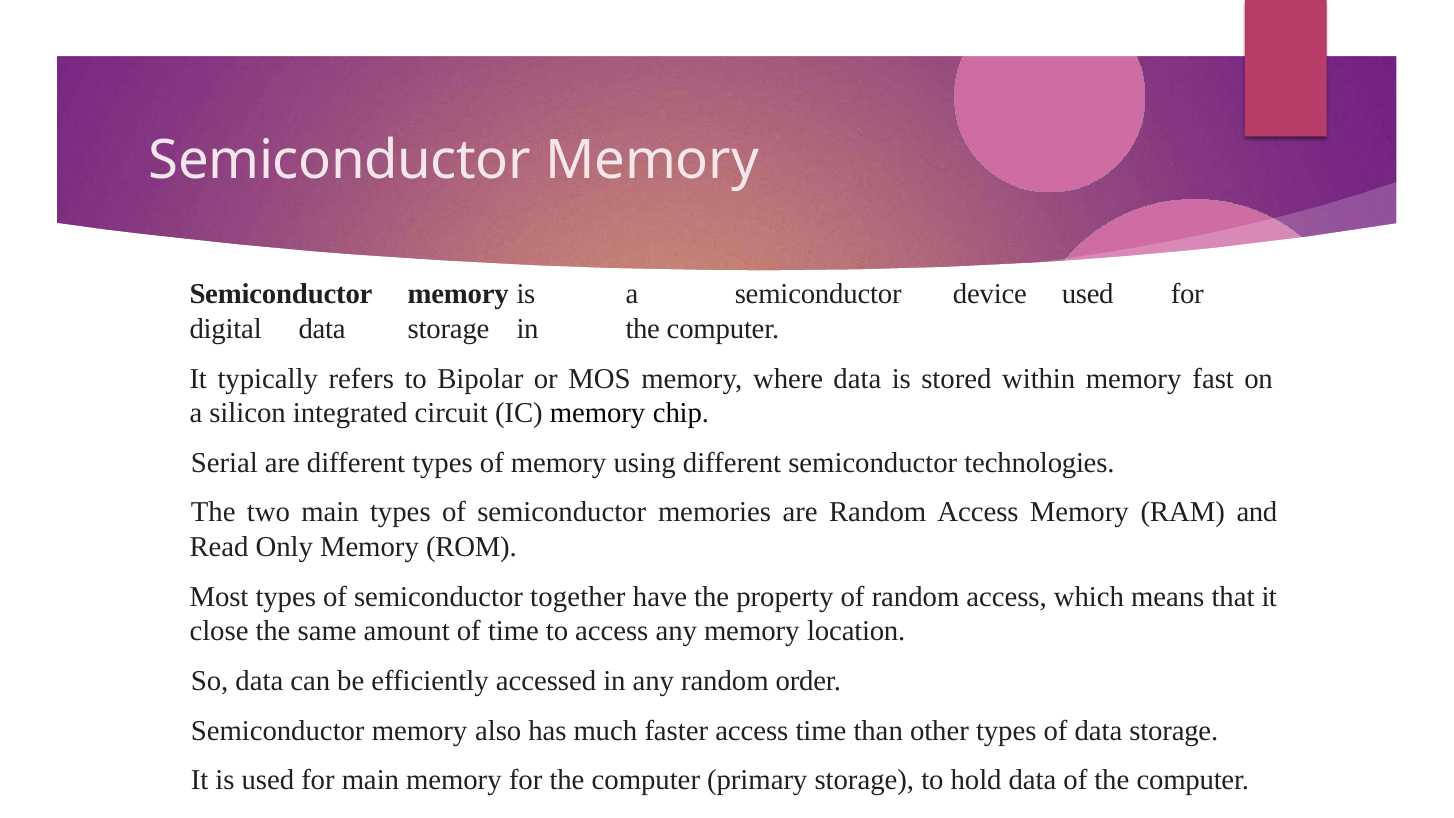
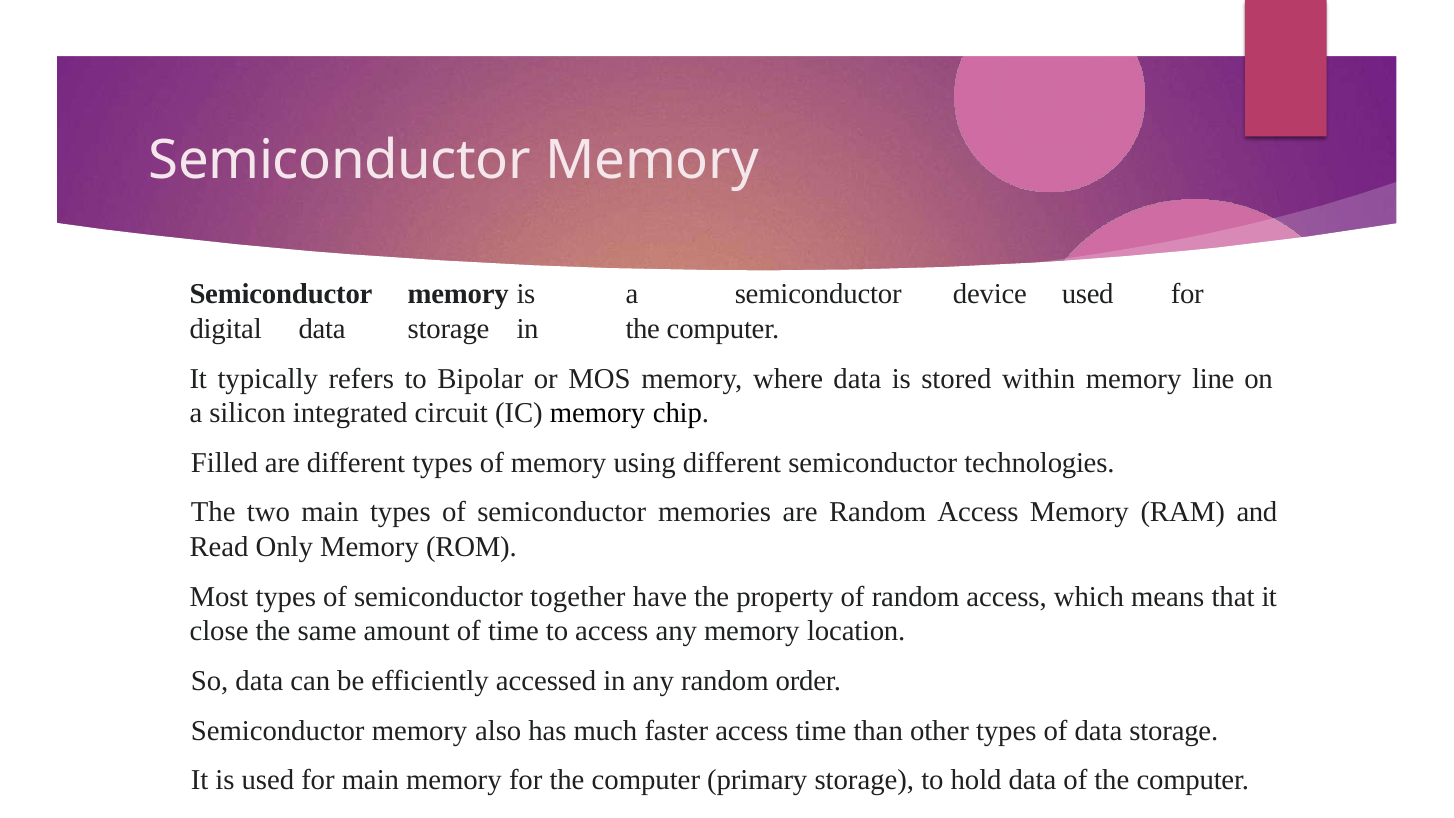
fast: fast -> line
Serial: Serial -> Filled
